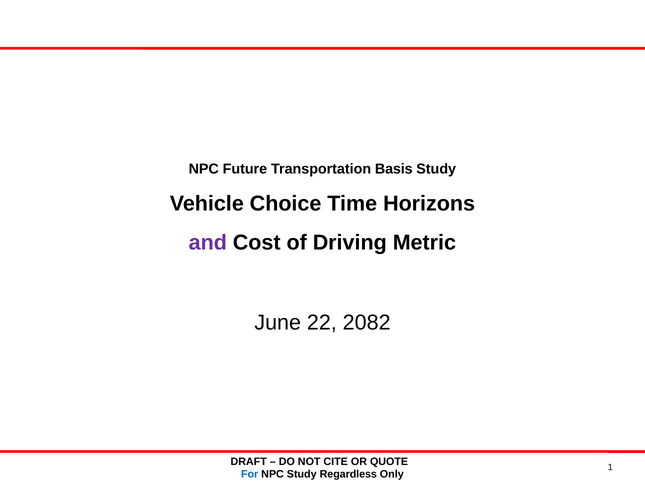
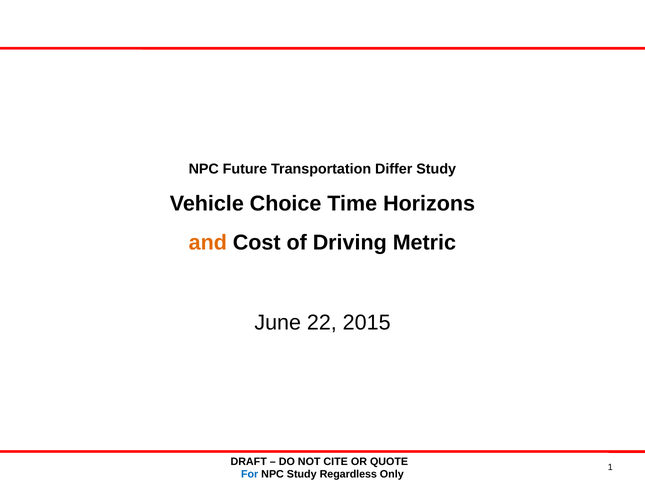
Basis: Basis -> Differ
and colour: purple -> orange
2082: 2082 -> 2015
